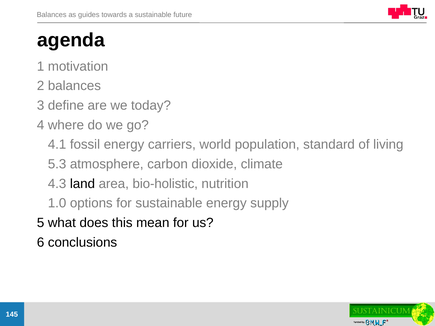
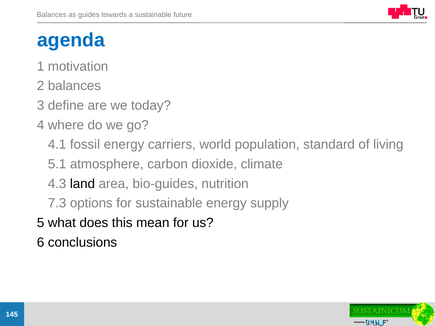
agenda colour: black -> blue
5.3: 5.3 -> 5.1
bio-holistic: bio-holistic -> bio-guides
1.0: 1.0 -> 7.3
